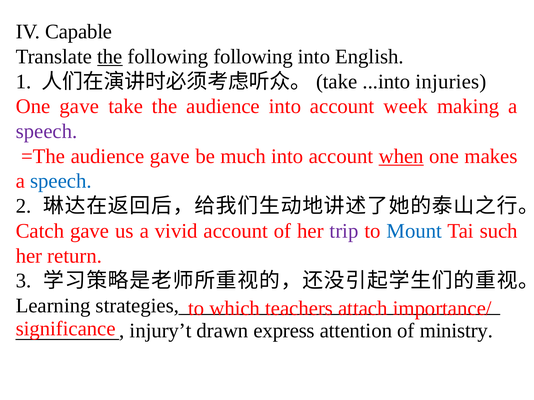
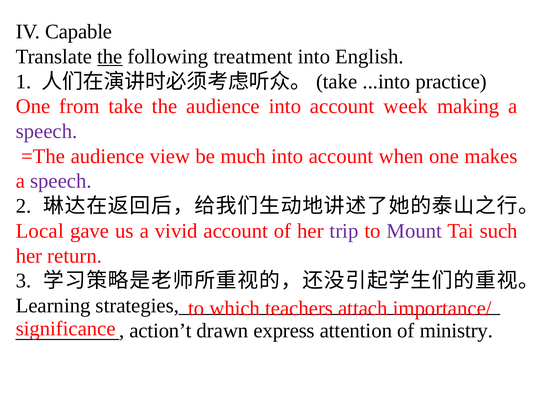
following following: following -> treatment
injuries: injuries -> practice
One gave: gave -> from
audience gave: gave -> view
when underline: present -> none
speech at (61, 181) colour: blue -> purple
Catch: Catch -> Local
Mount colour: blue -> purple
injury’t: injury’t -> action’t
